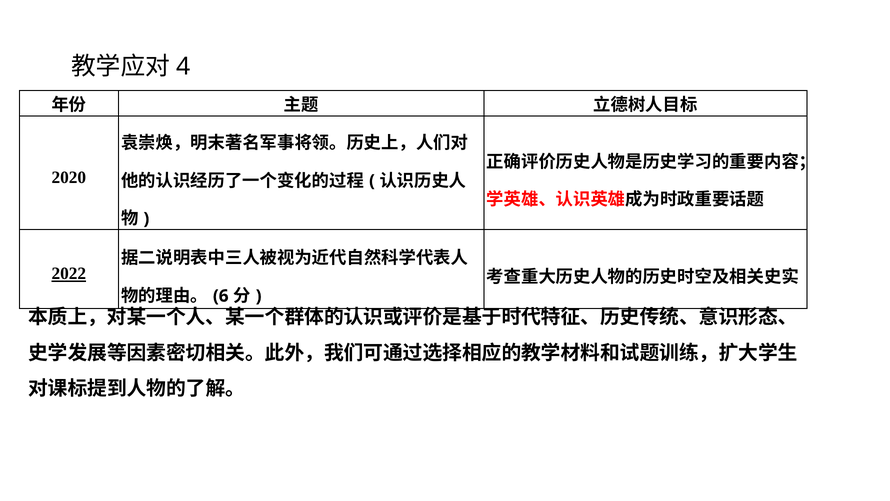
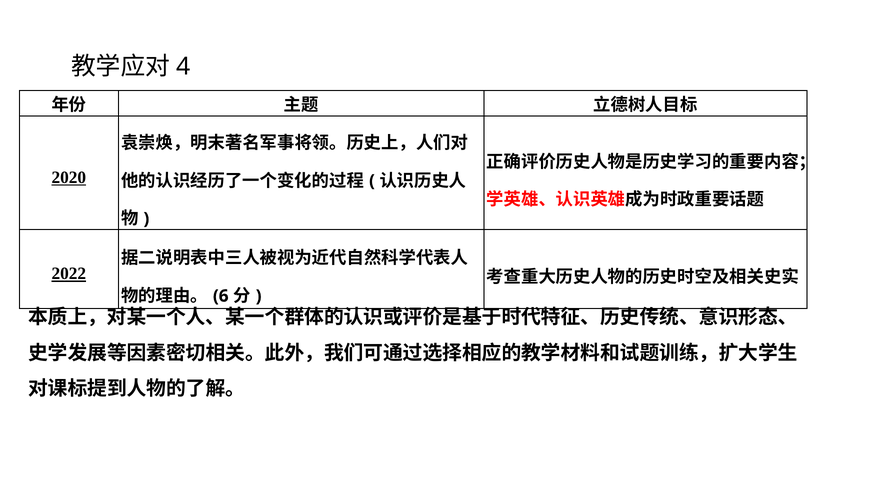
2020 underline: none -> present
